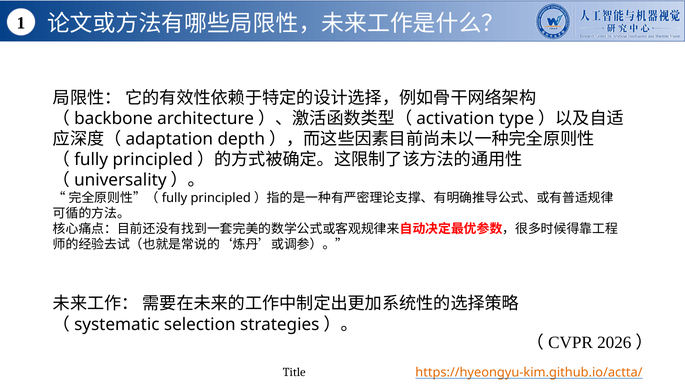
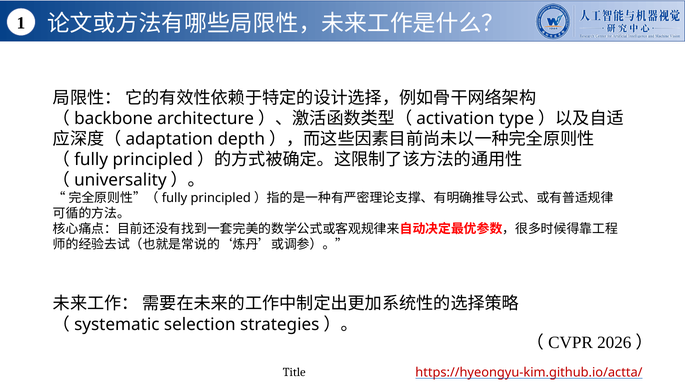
https://hyeongyu-kim.github.io/actta/ colour: orange -> red
